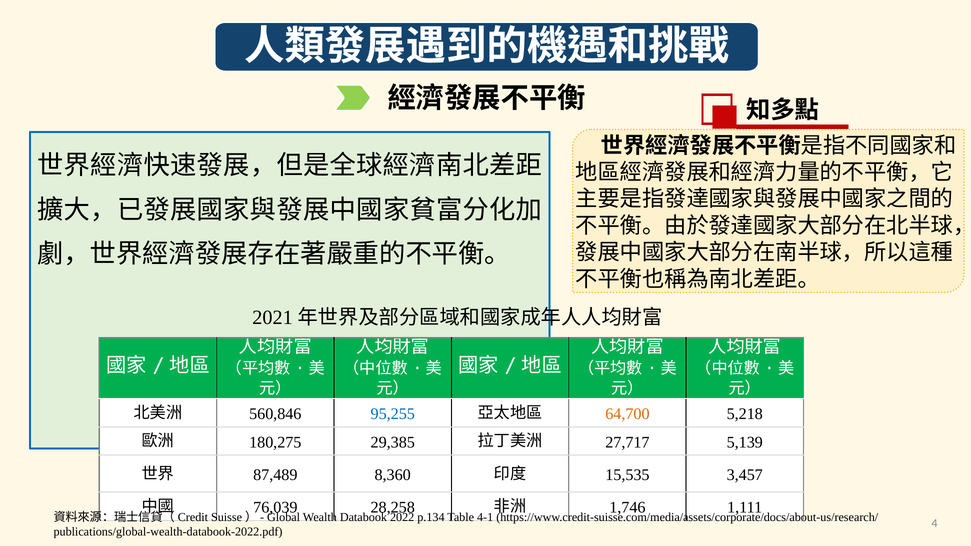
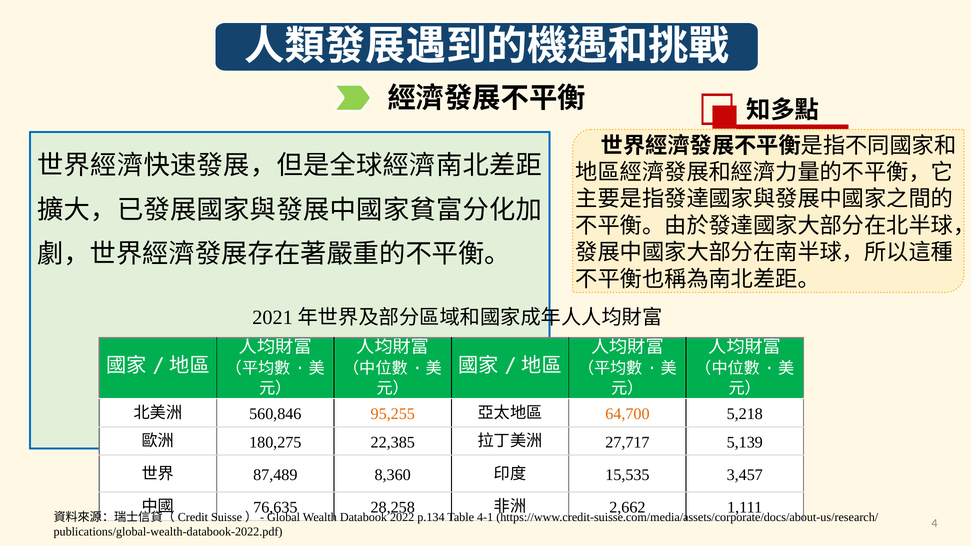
95,255 colour: blue -> orange
29,385: 29,385 -> 22,385
76,039: 76,039 -> 76,635
1,746: 1,746 -> 2,662
